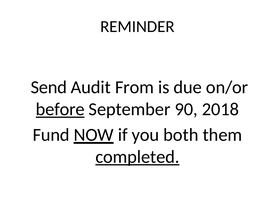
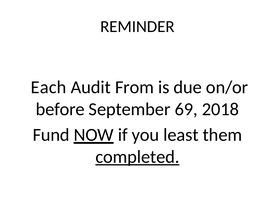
Send: Send -> Each
before underline: present -> none
90: 90 -> 69
both: both -> least
